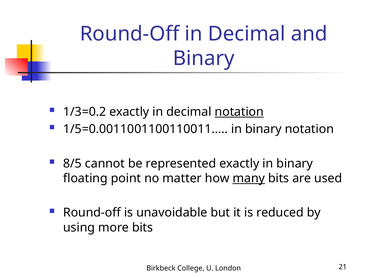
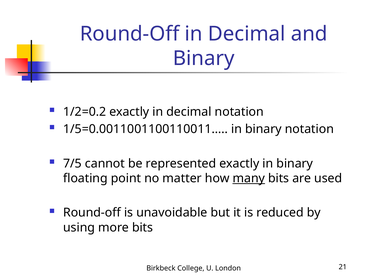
1/3=0.2: 1/3=0.2 -> 1/2=0.2
notation at (239, 112) underline: present -> none
8/5: 8/5 -> 7/5
